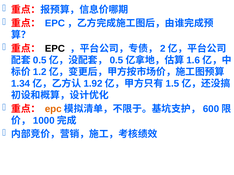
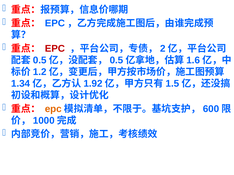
EPC at (55, 49) colour: black -> red
